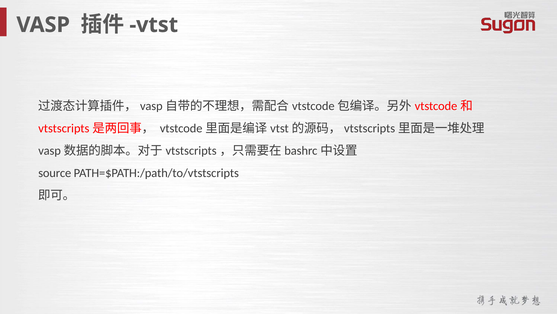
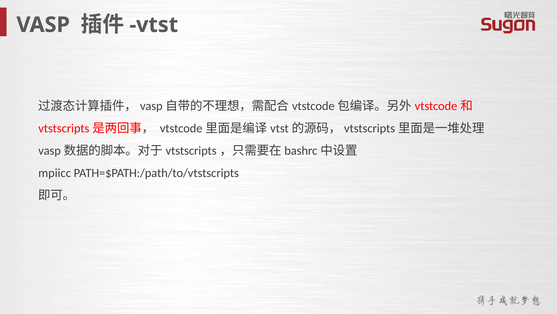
source: source -> mpiicc
